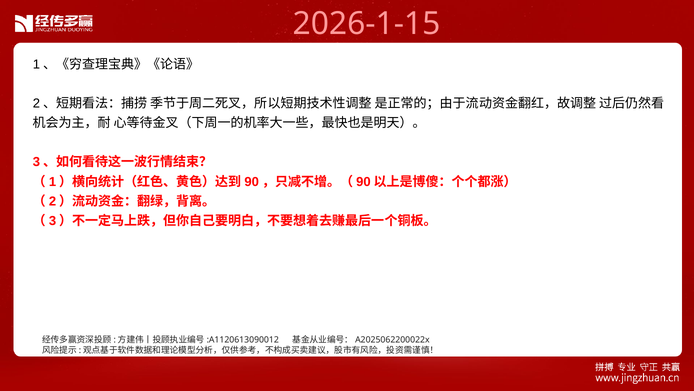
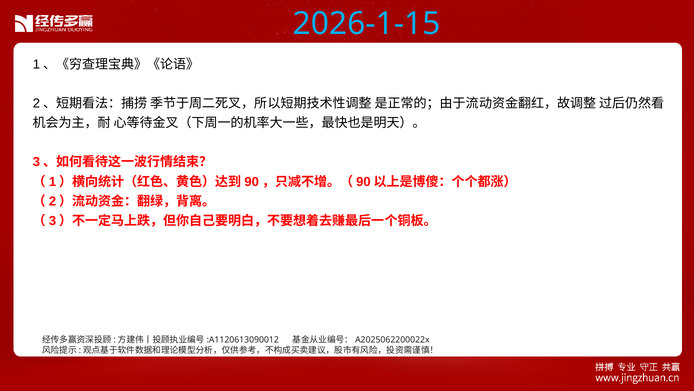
2026-1-15 colour: pink -> light blue
